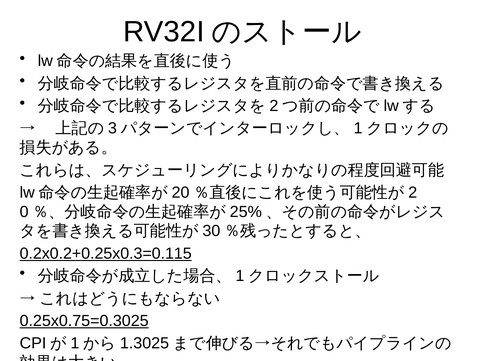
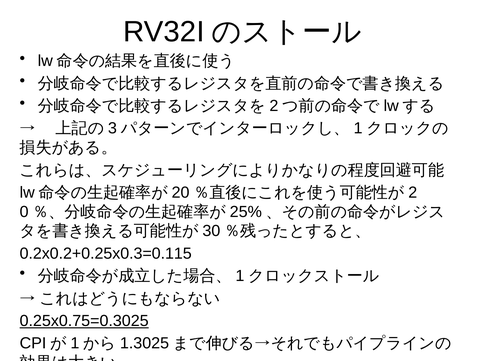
0.2x0.2+0.25x0.3=0.115 underline: present -> none
